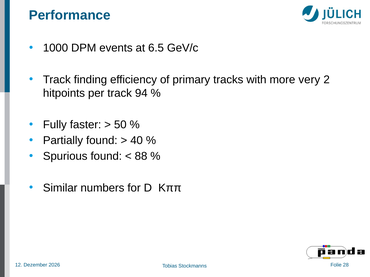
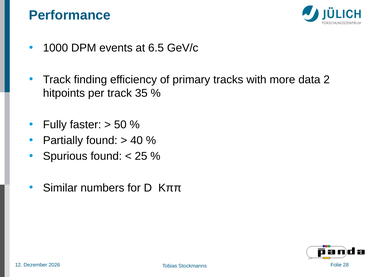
very: very -> data
94: 94 -> 35
88: 88 -> 25
